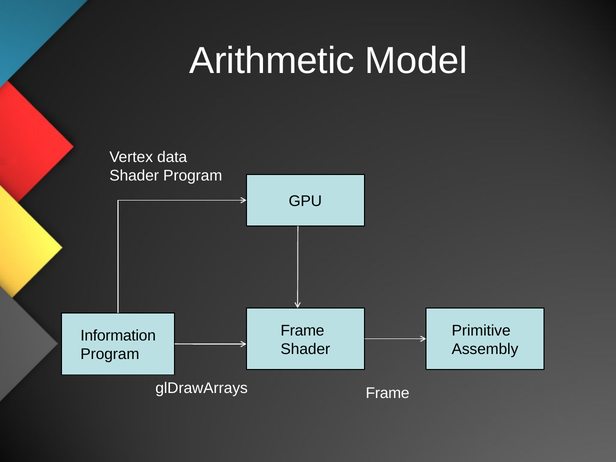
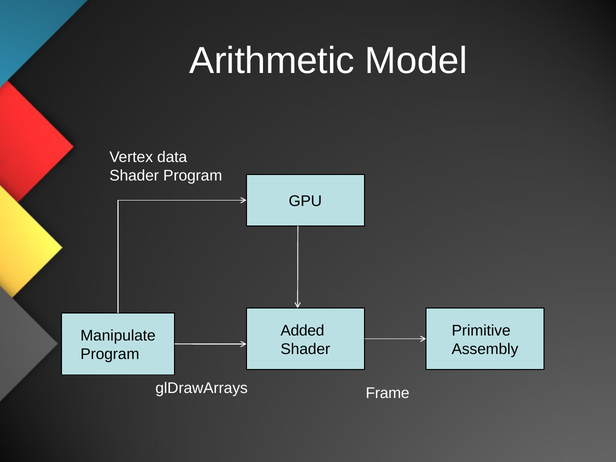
Frame at (302, 331): Frame -> Added
Information: Information -> Manipulate
